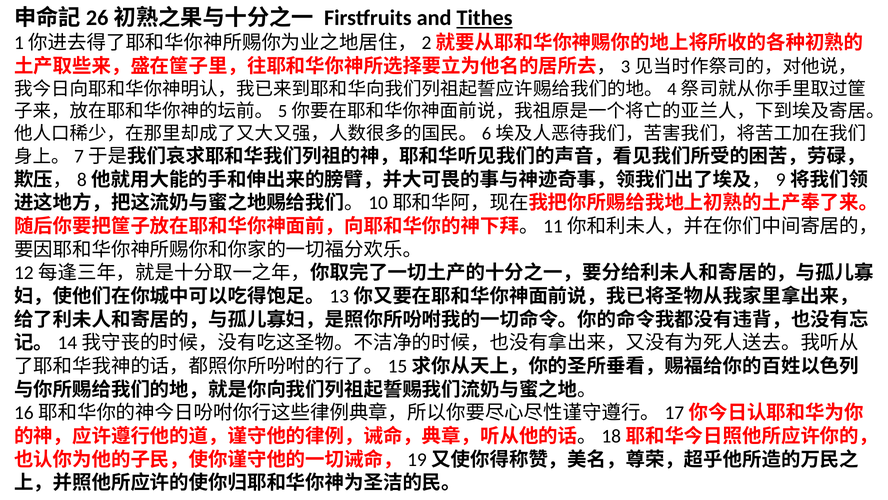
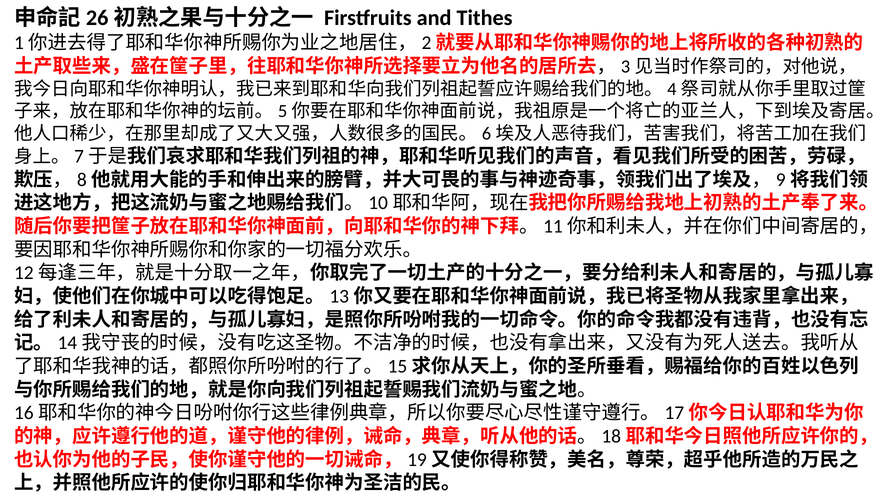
Tithes underline: present -> none
